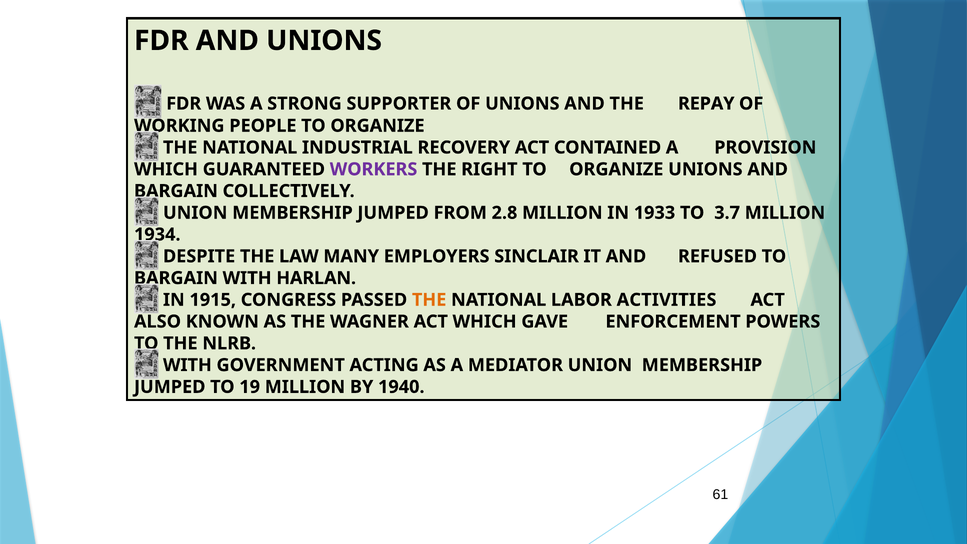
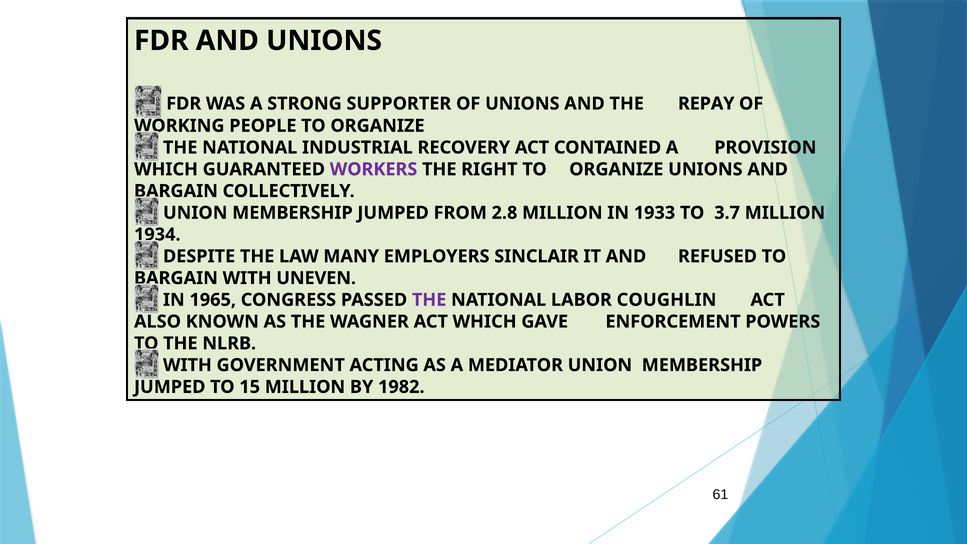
HARLAN: HARLAN -> UNEVEN
1915: 1915 -> 1965
THE at (429, 300) colour: orange -> purple
ACTIVITIES: ACTIVITIES -> COUGHLIN
19: 19 -> 15
1940: 1940 -> 1982
